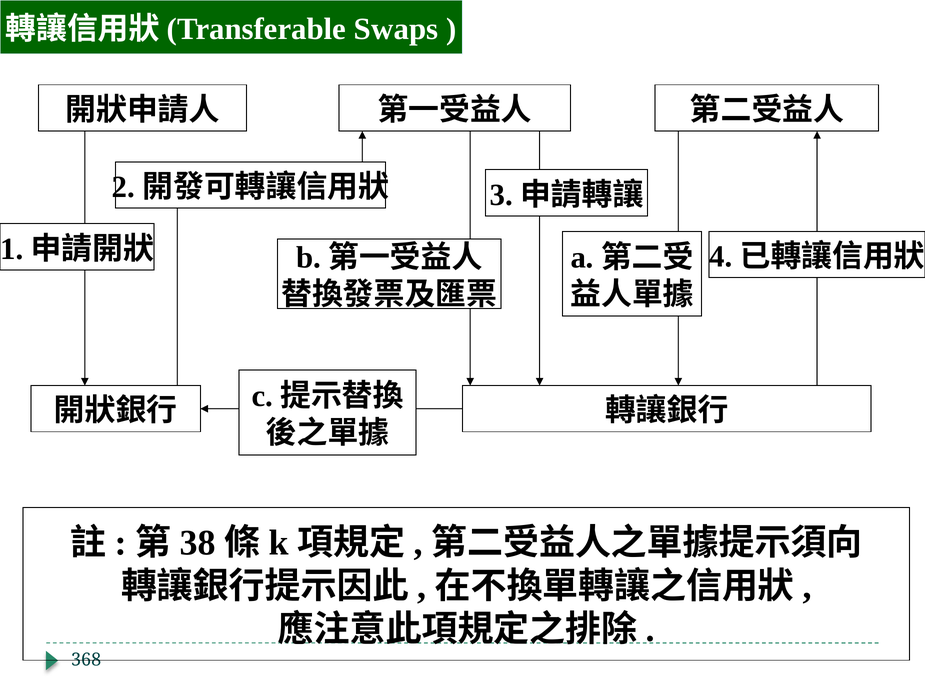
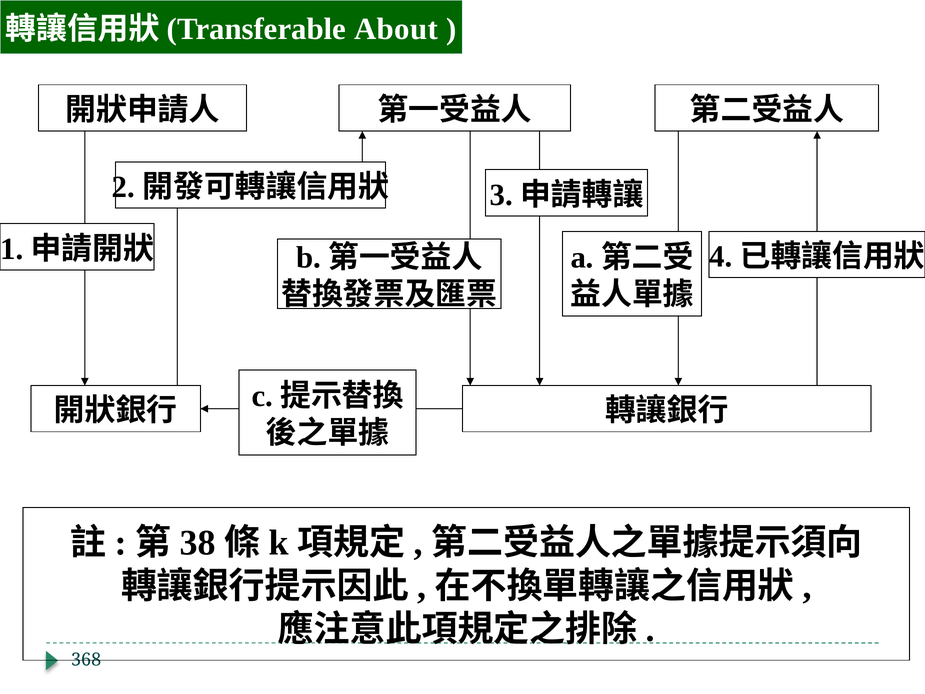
Swaps: Swaps -> About
